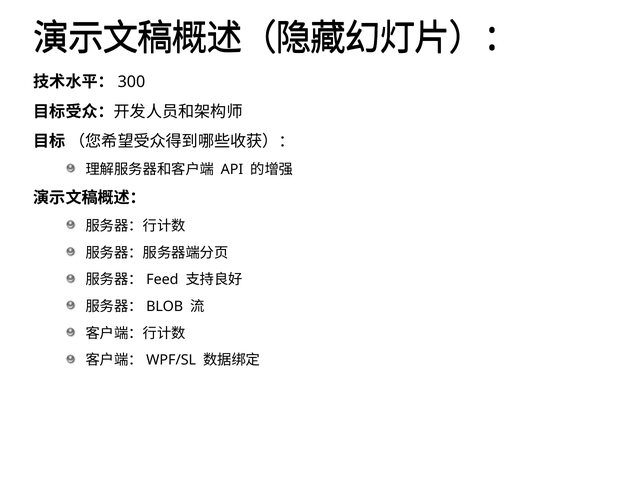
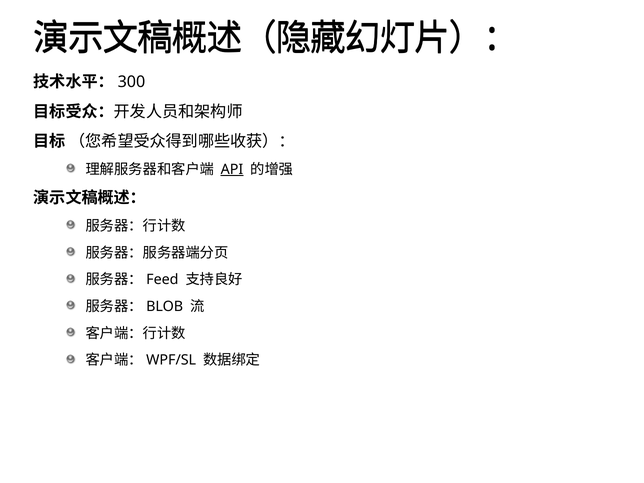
API underline: none -> present
